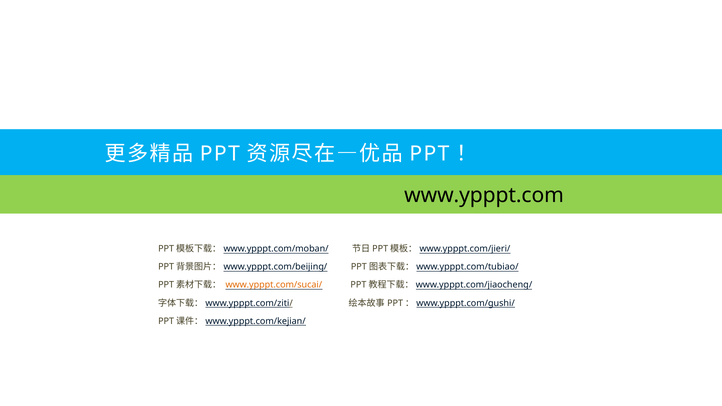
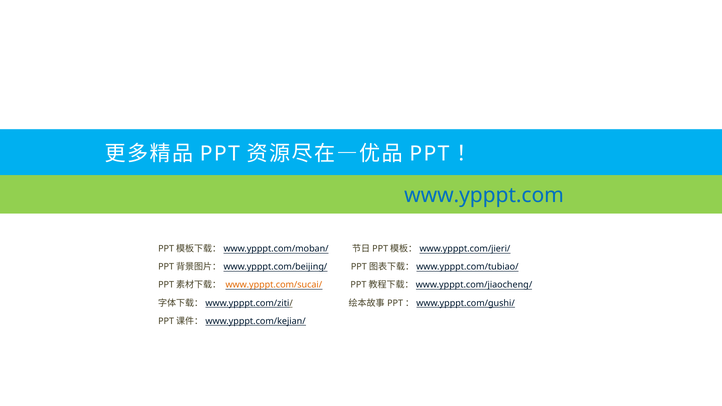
www.ypppt.com colour: black -> blue
